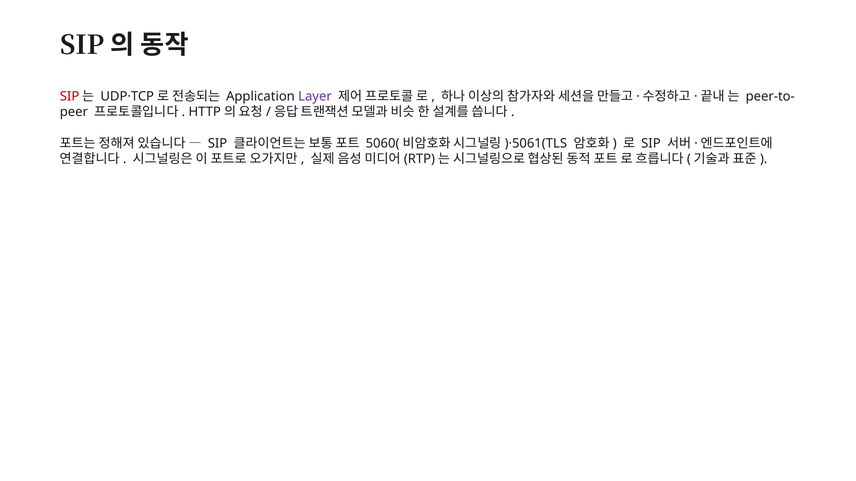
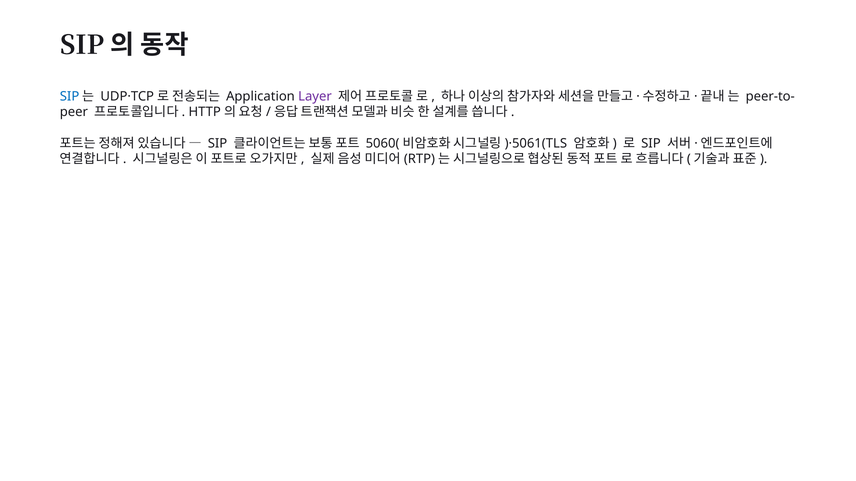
SIP at (70, 96) colour: red -> blue
